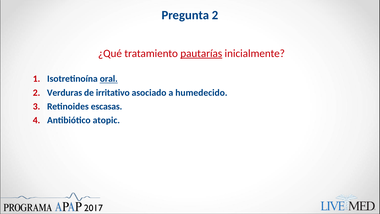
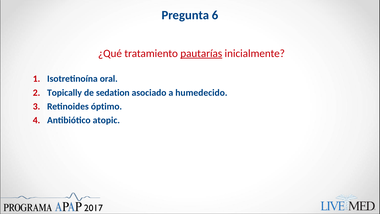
Pregunta 2: 2 -> 6
oral underline: present -> none
Verduras: Verduras -> Topically
irritativo: irritativo -> sedation
escasas: escasas -> óptimo
